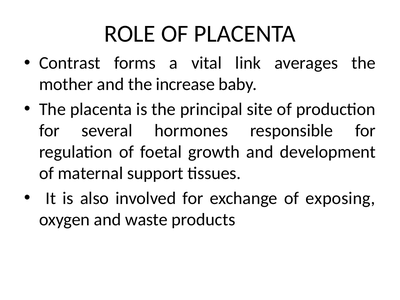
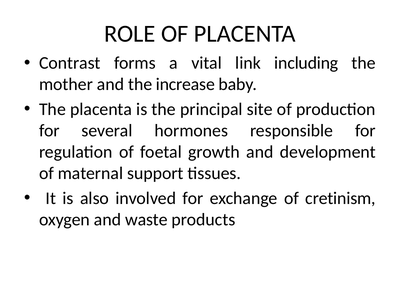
averages: averages -> including
exposing: exposing -> cretinism
